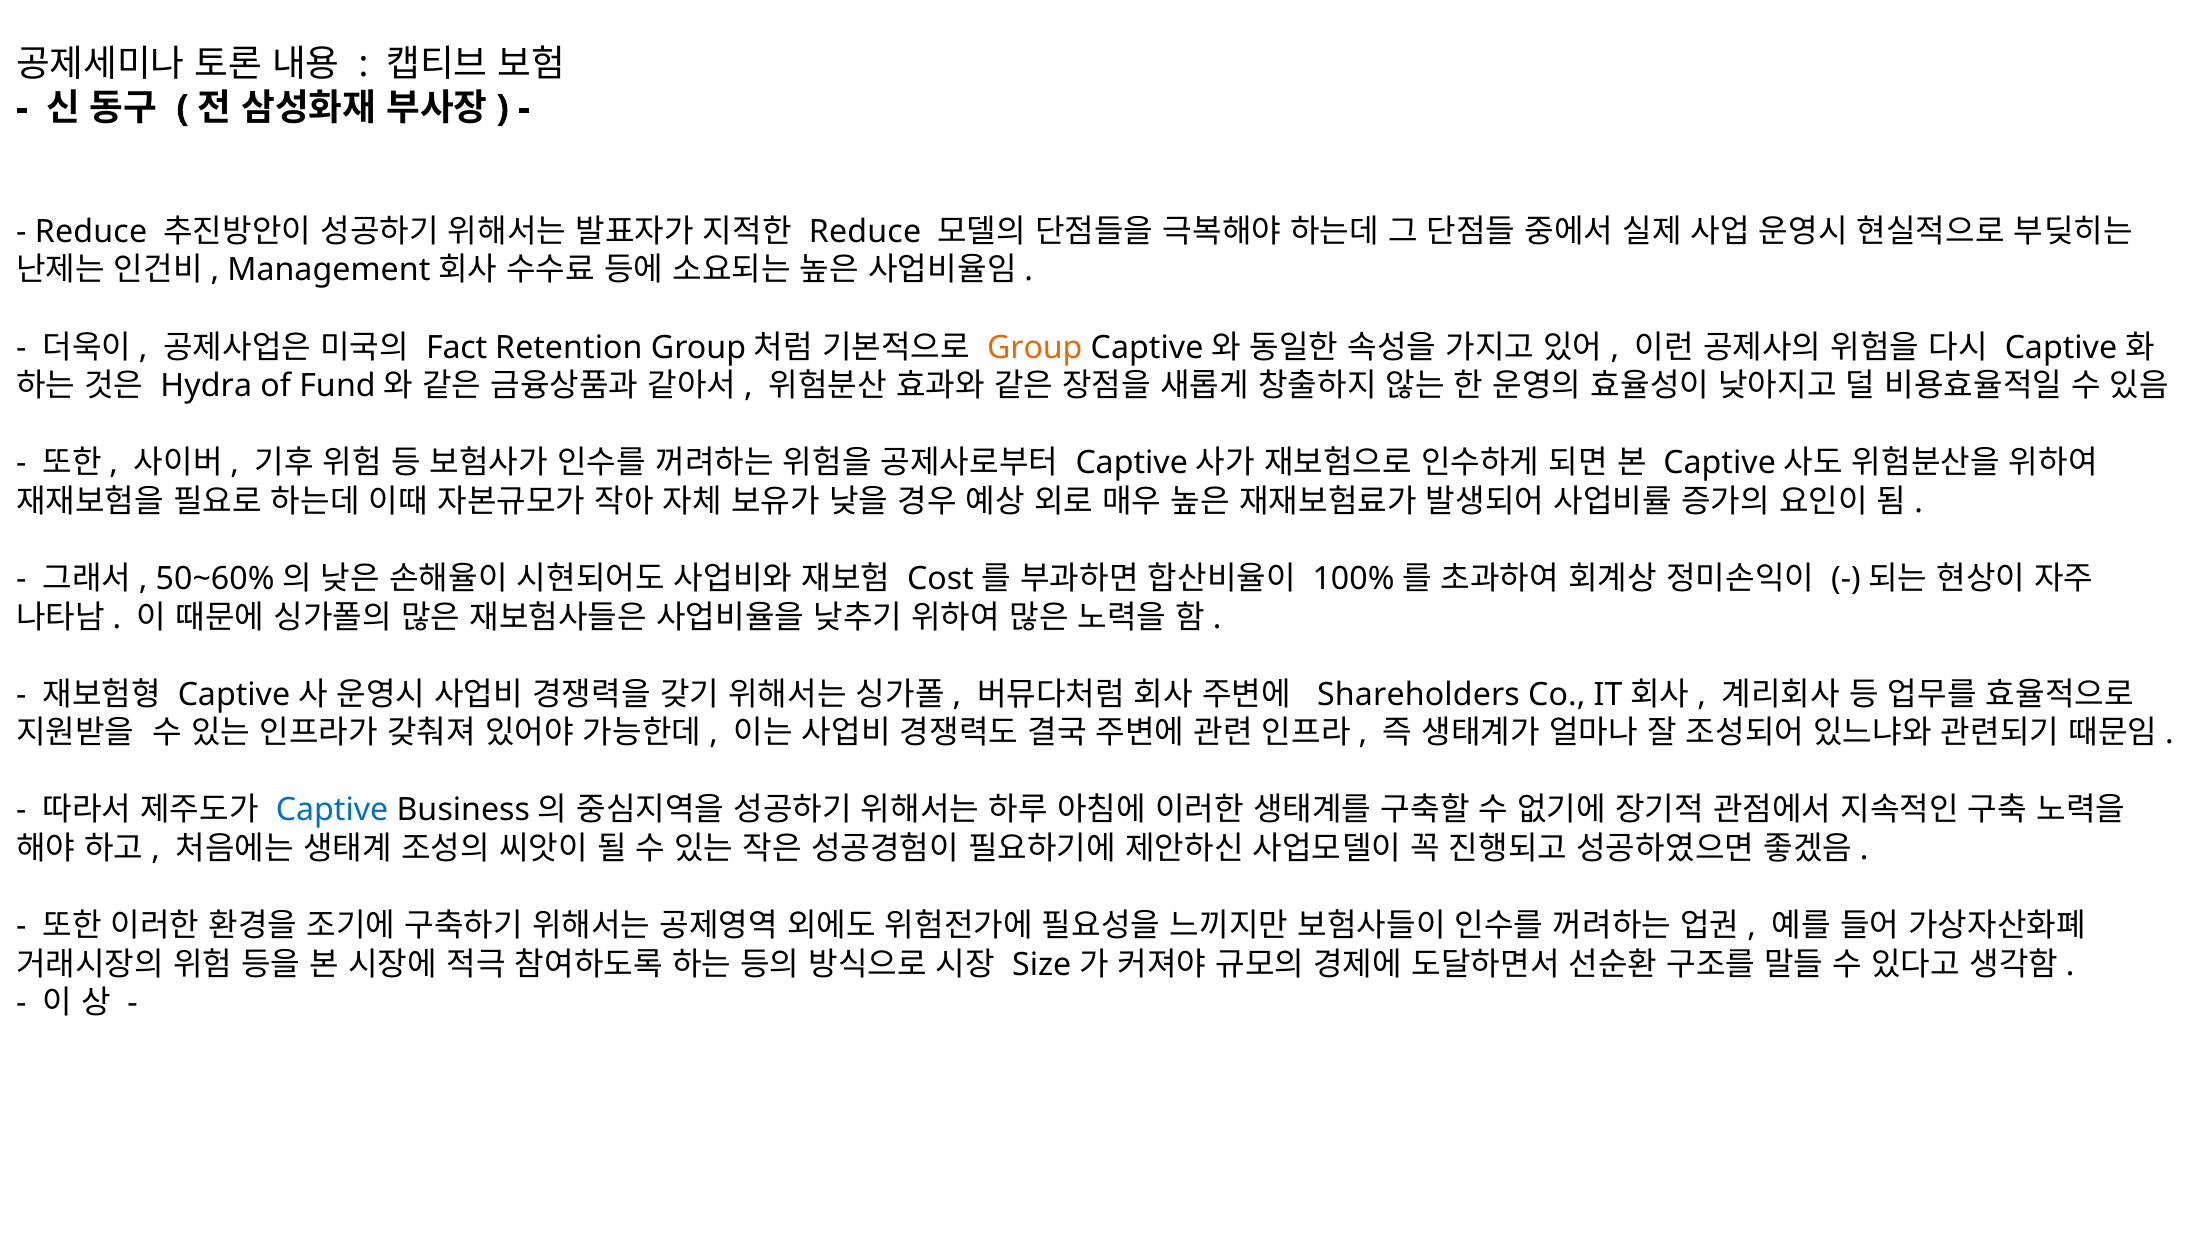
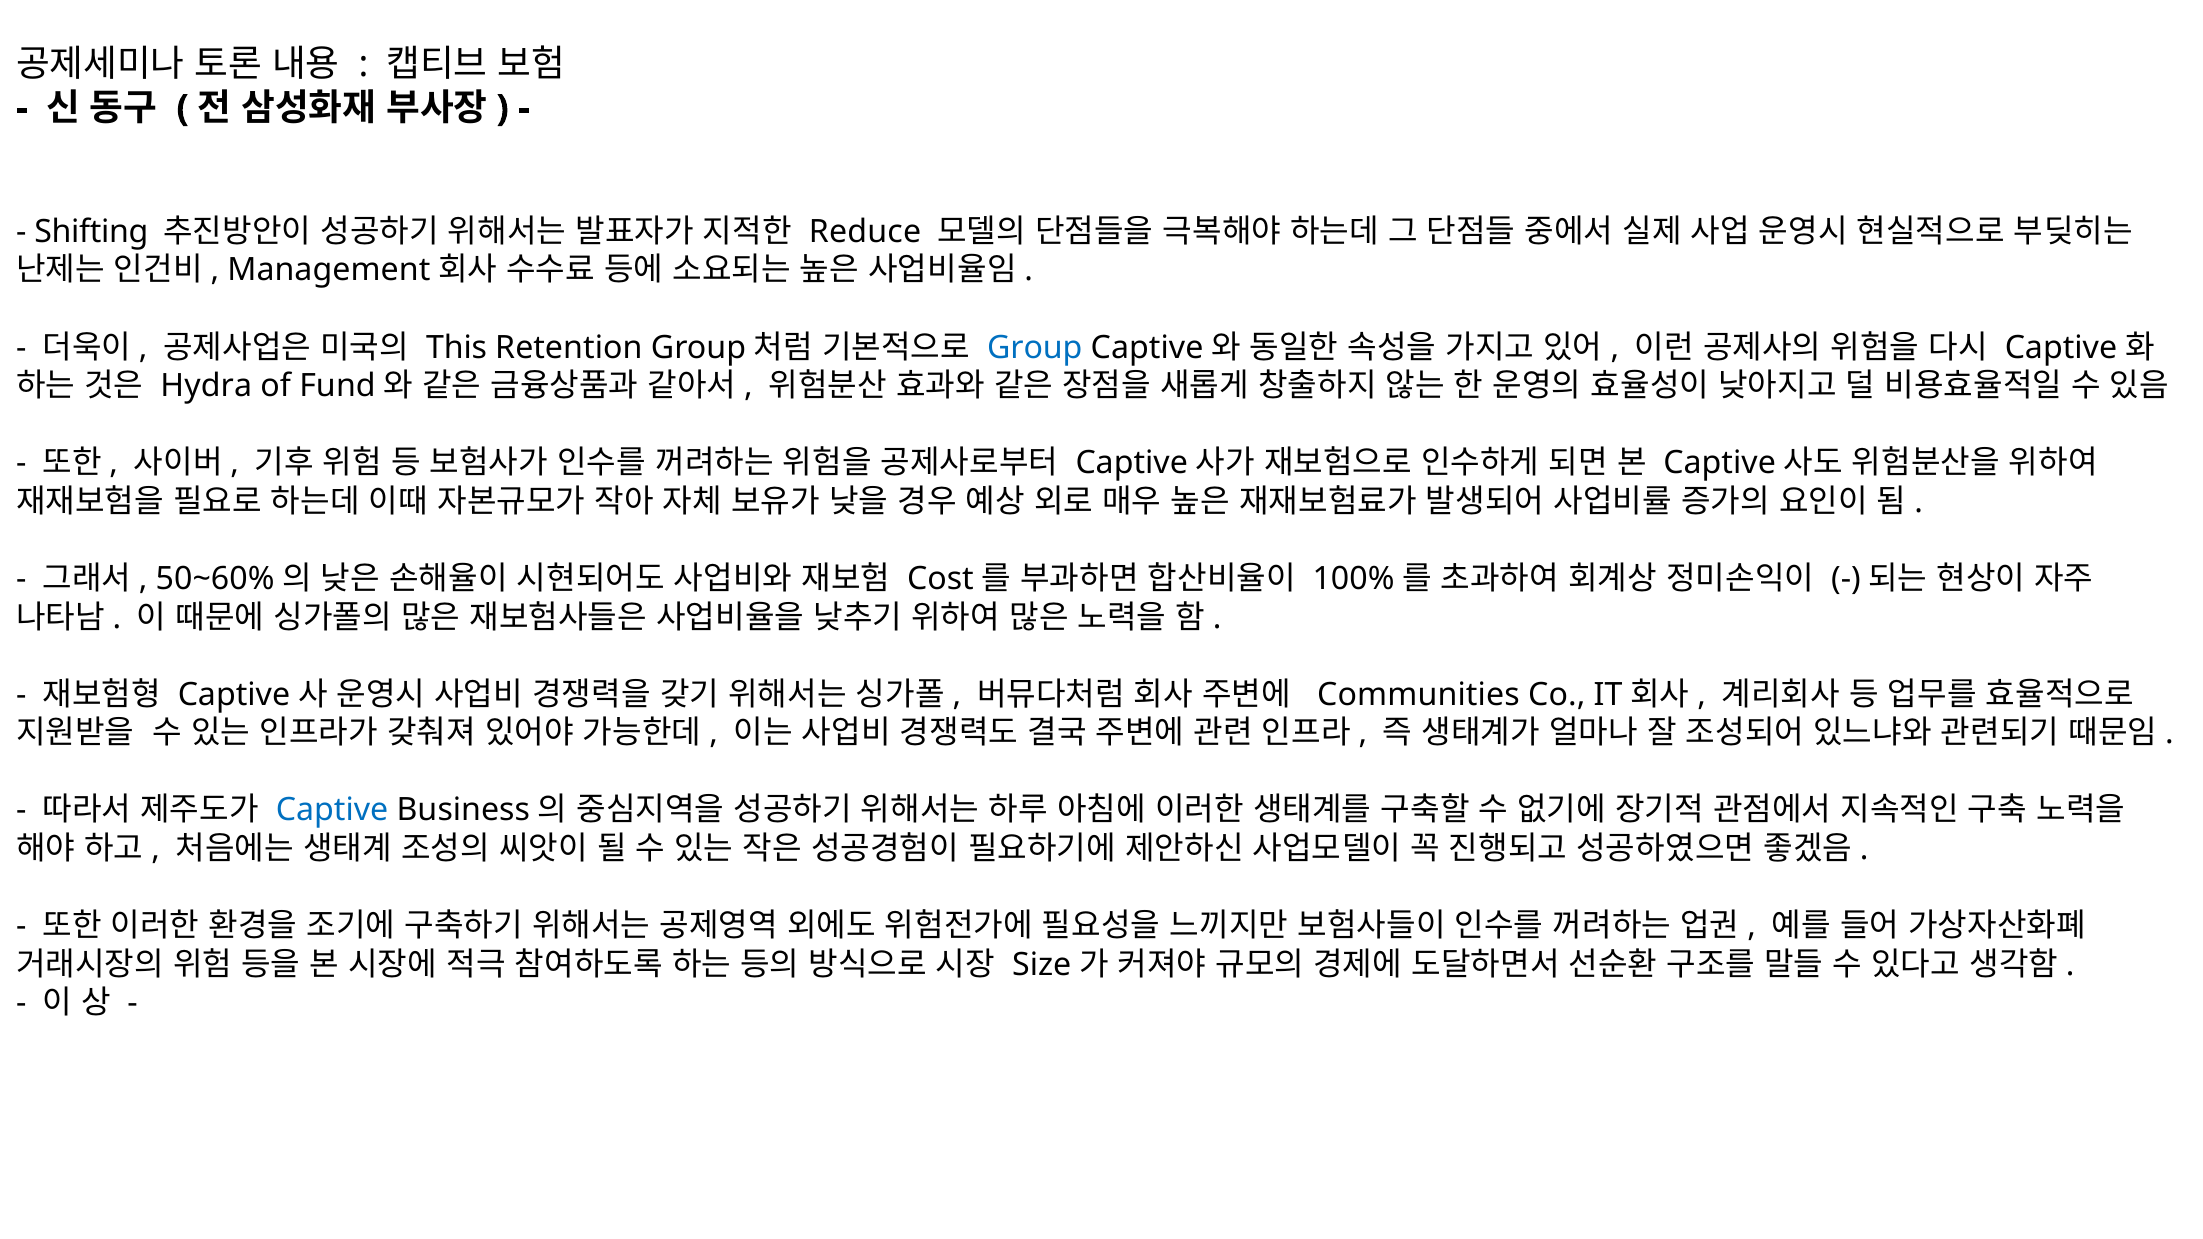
Reduce at (91, 232): Reduce -> Shifting
Fact: Fact -> This
Group colour: orange -> blue
Shareholders: Shareholders -> Communities
